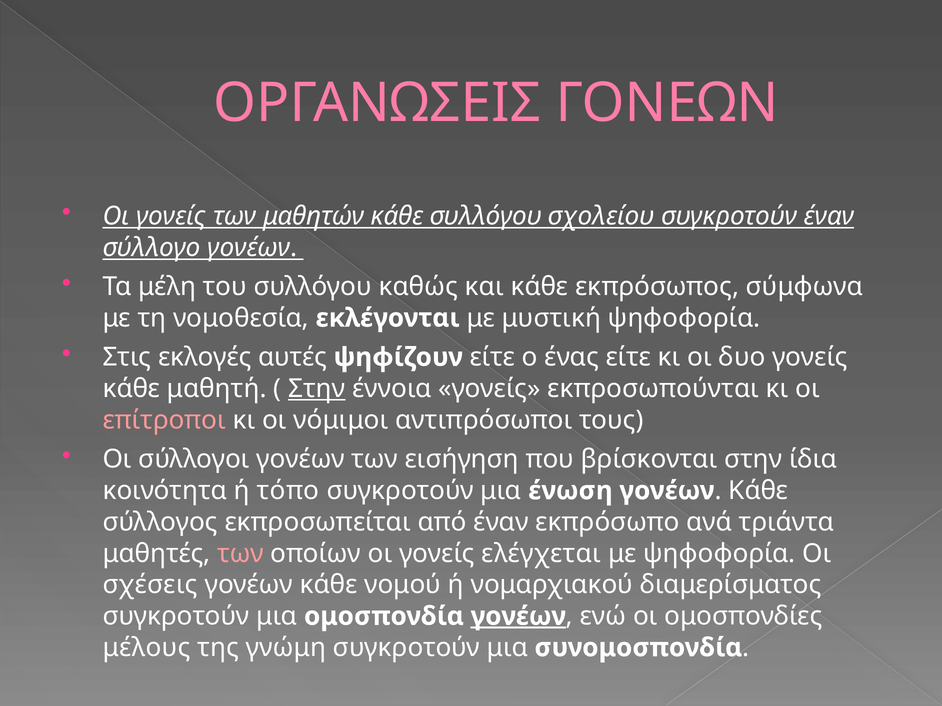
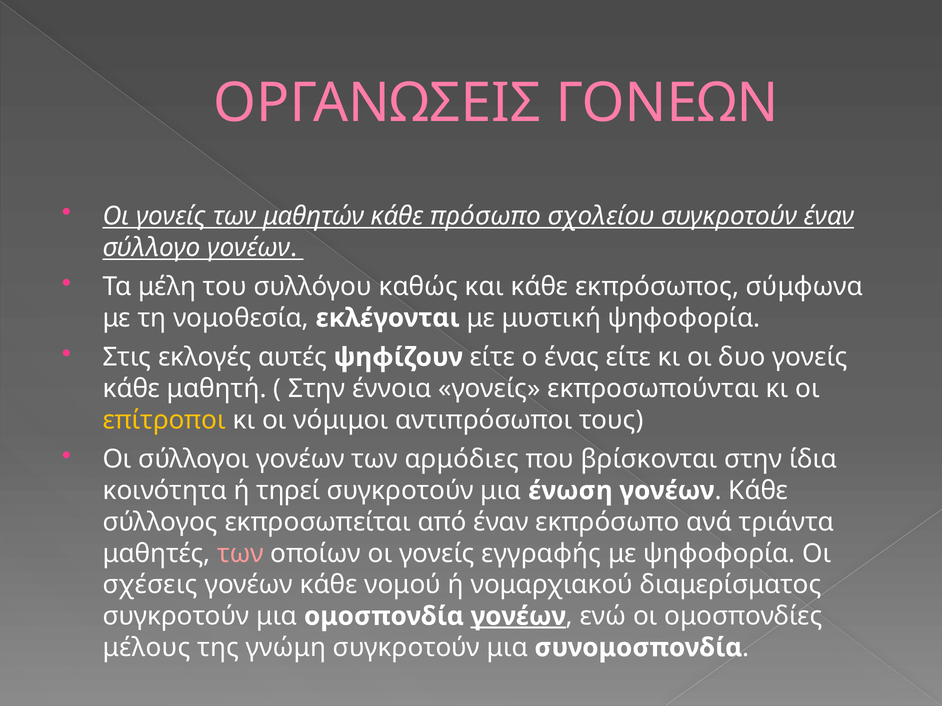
κάθε συλλόγου: συλλόγου -> πρόσωπο
Στην at (317, 389) underline: present -> none
επίτροποι colour: pink -> yellow
εισήγηση: εισήγηση -> αρμόδιες
τόπο: τόπο -> τηρεί
ελέγχεται: ελέγχεται -> εγγραφής
